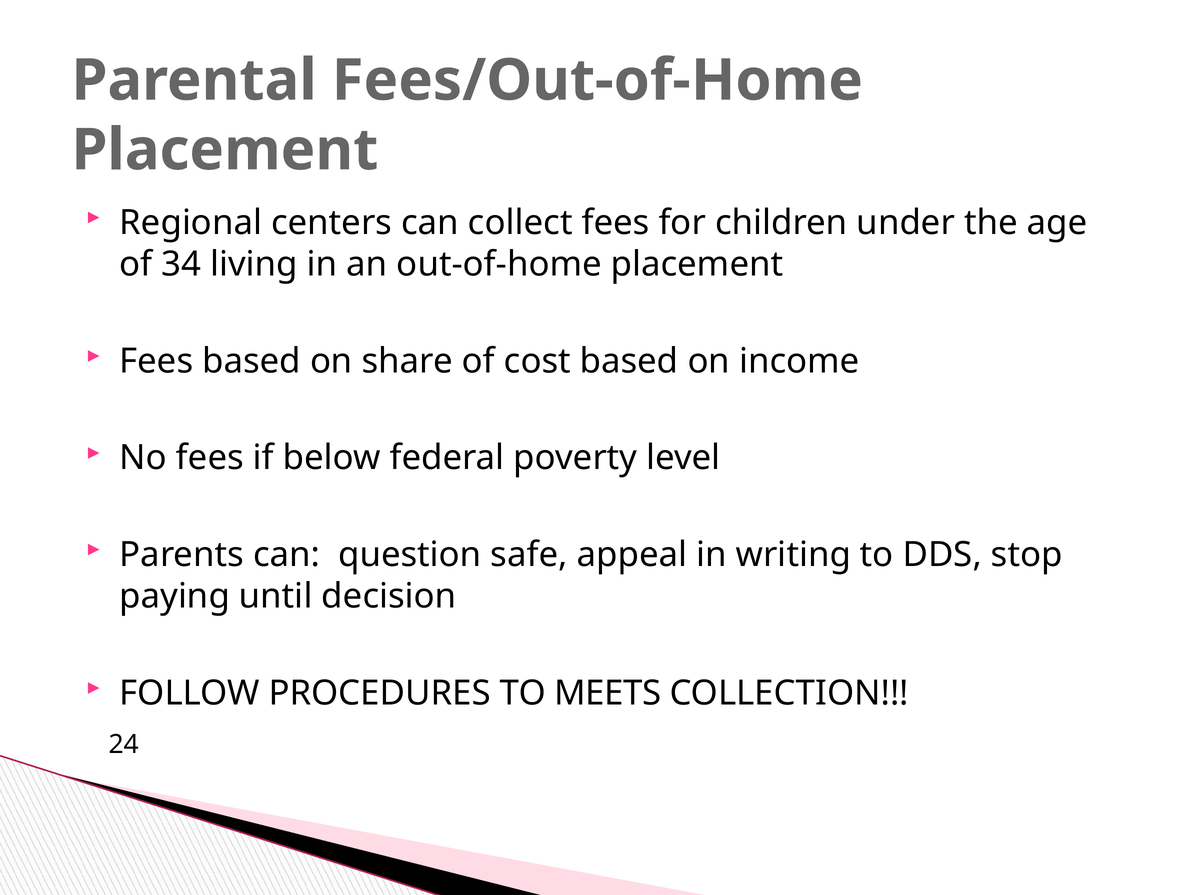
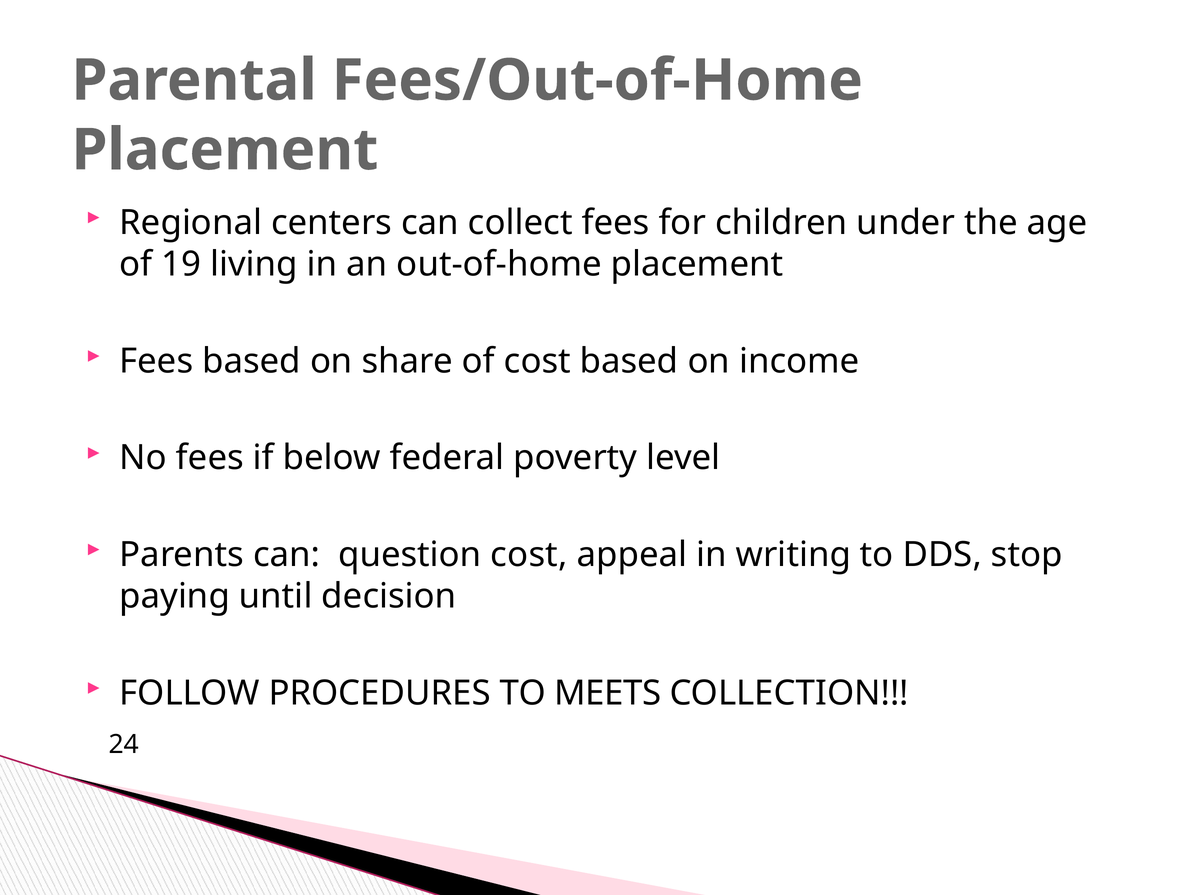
34: 34 -> 19
question safe: safe -> cost
